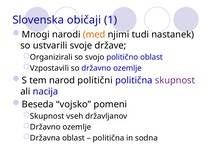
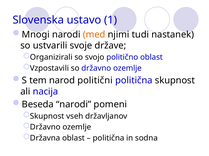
običaji: običaji -> ustavo
skupnost at (175, 81) colour: purple -> black
Beseda vojsko: vojsko -> narodi
